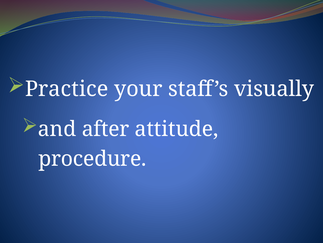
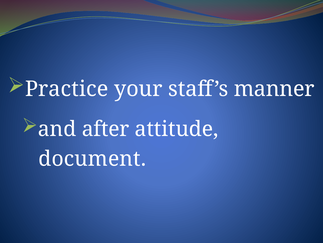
visually: visually -> manner
procedure: procedure -> document
